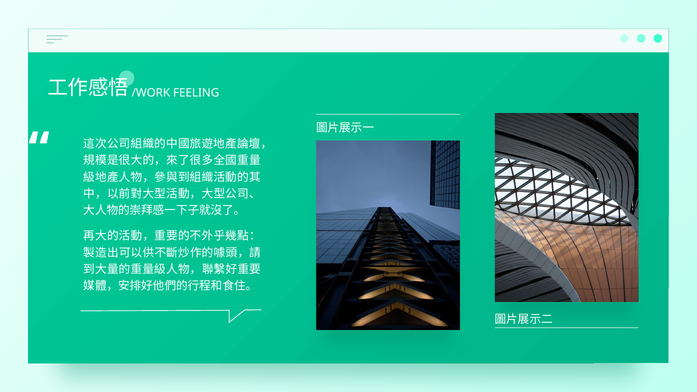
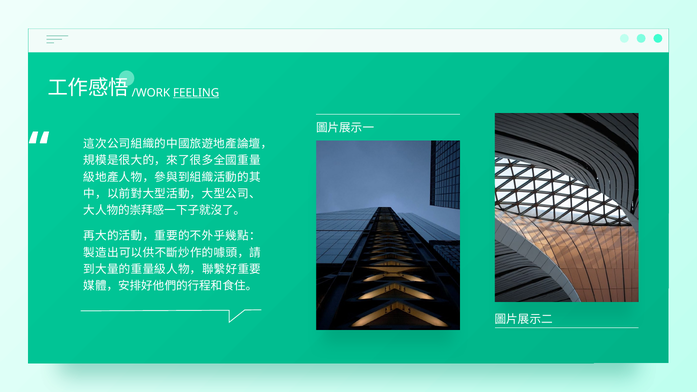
FEELING underline: none -> present
